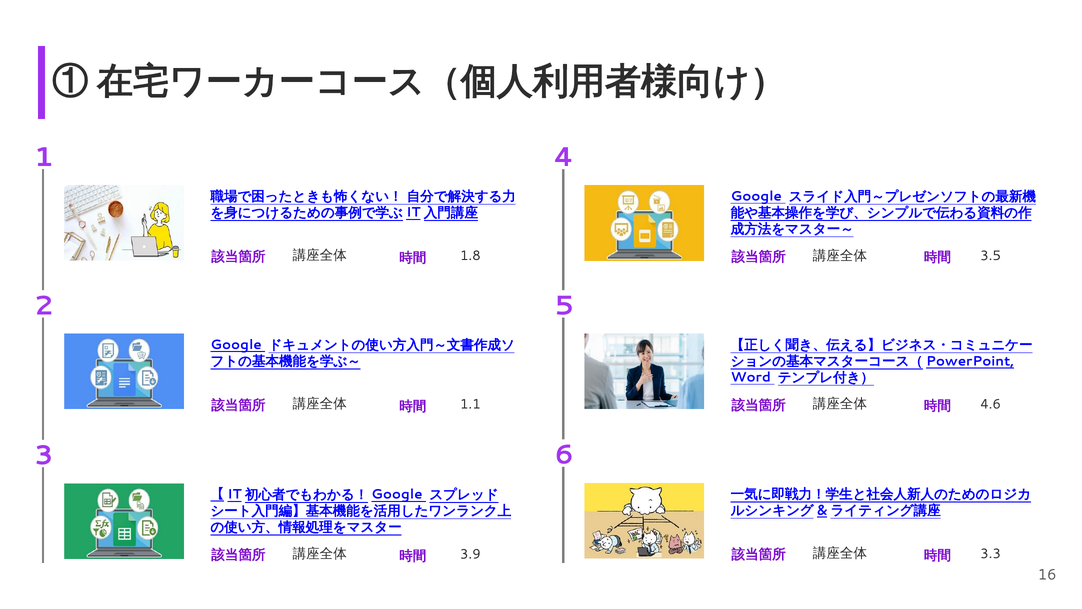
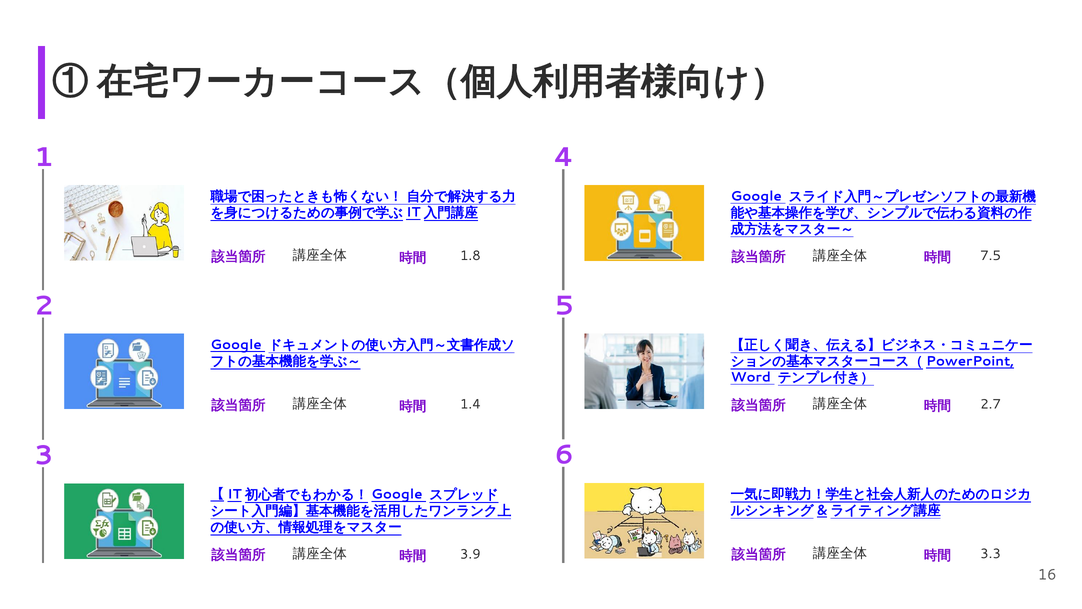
3.5: 3.5 -> 7.5
1.1: 1.1 -> 1.4
4.6: 4.6 -> 2.7
